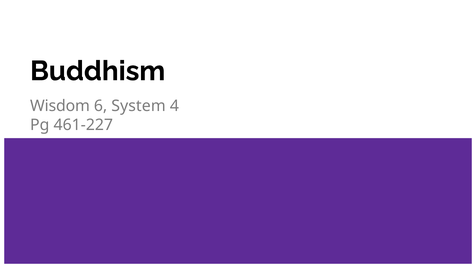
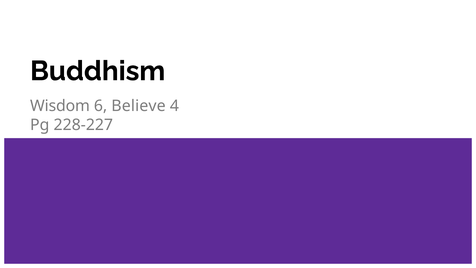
System: System -> Believe
461-227: 461-227 -> 228-227
